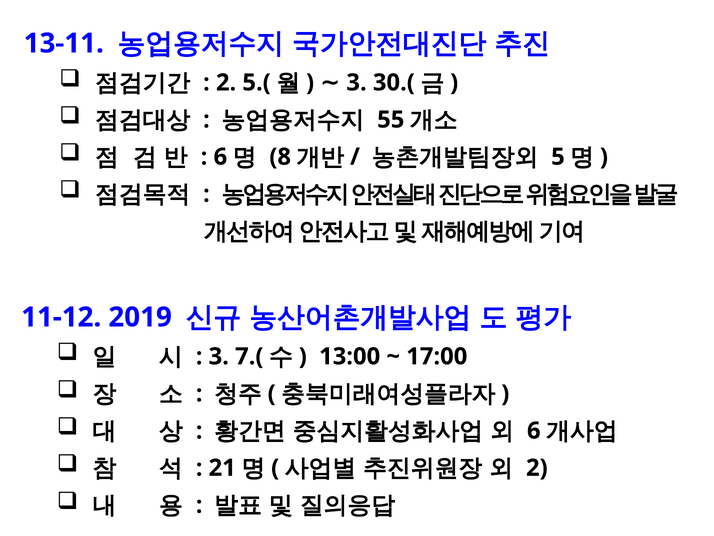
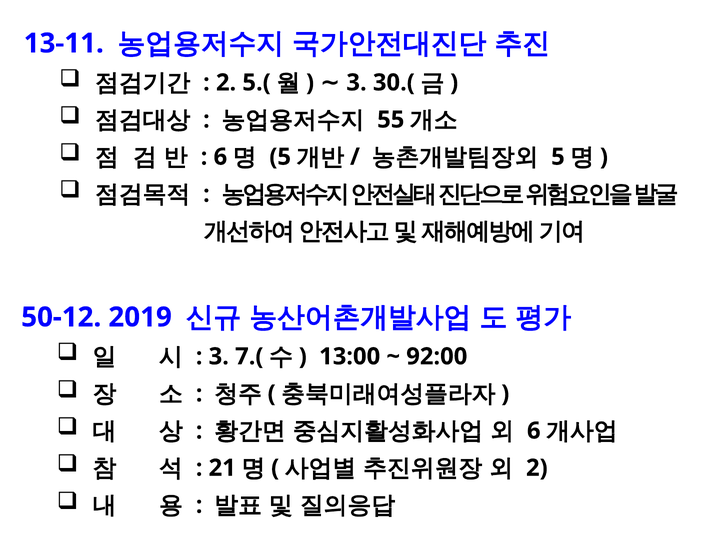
8 at (280, 157): 8 -> 5
11-12: 11-12 -> 50-12
17:00: 17:00 -> 92:00
